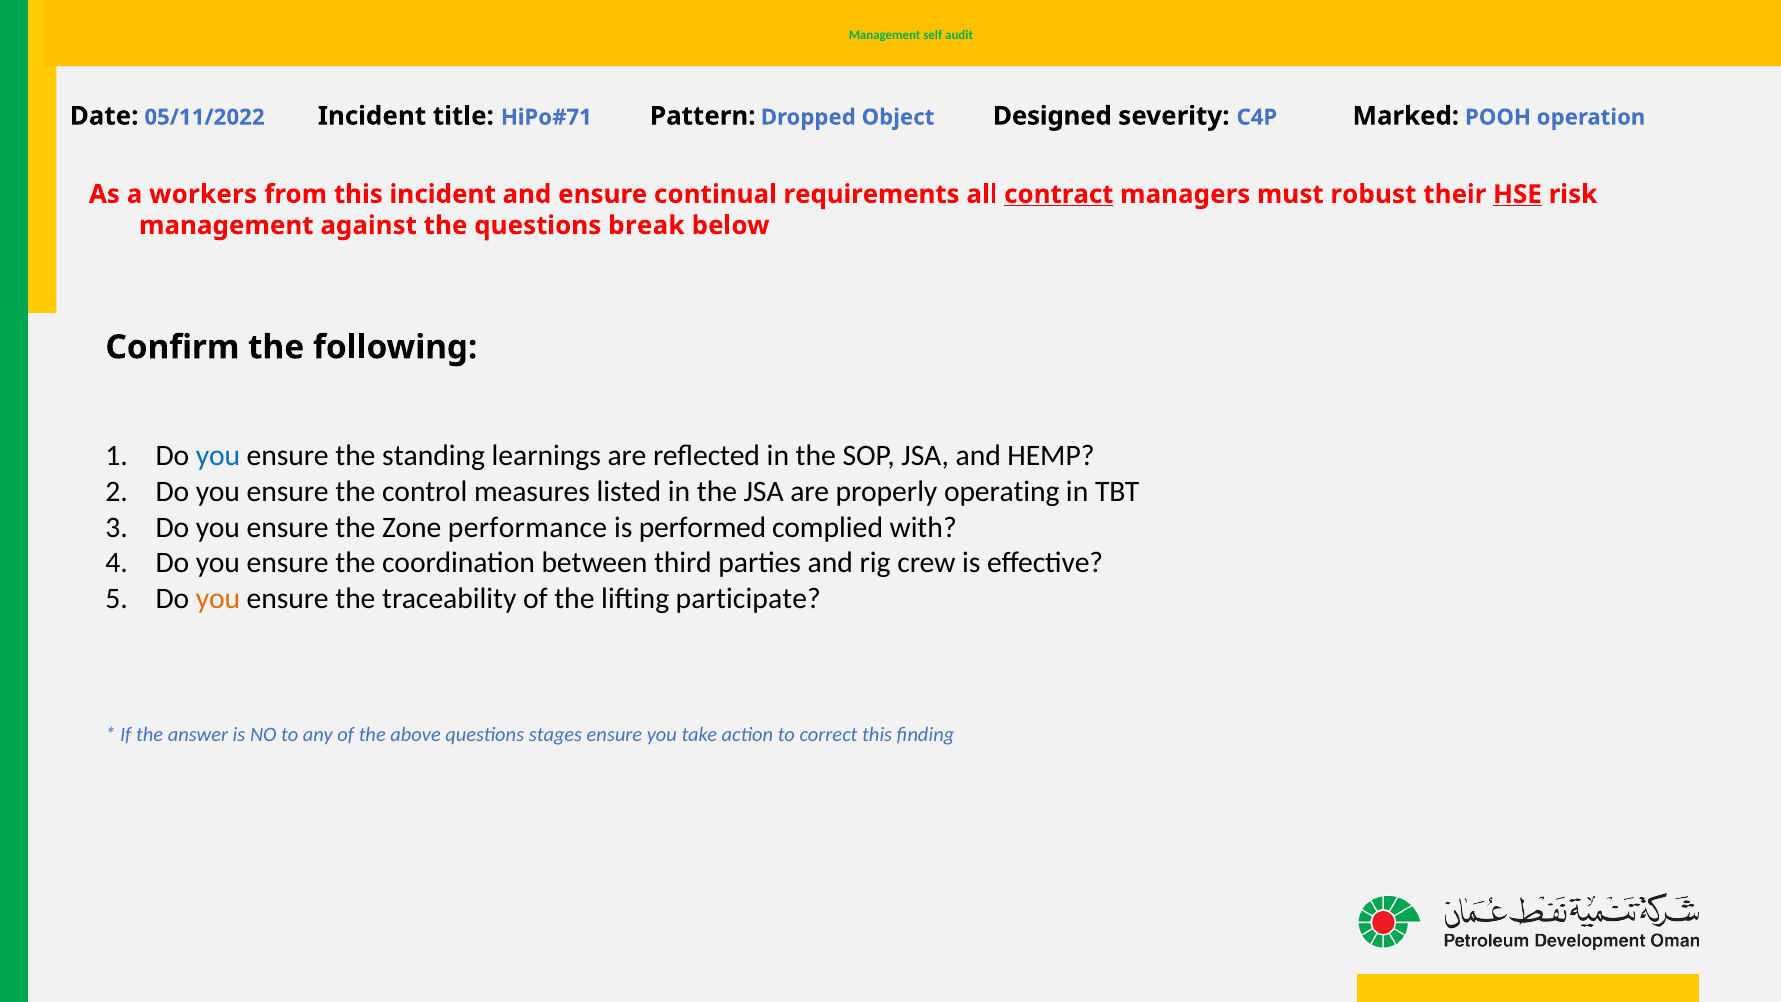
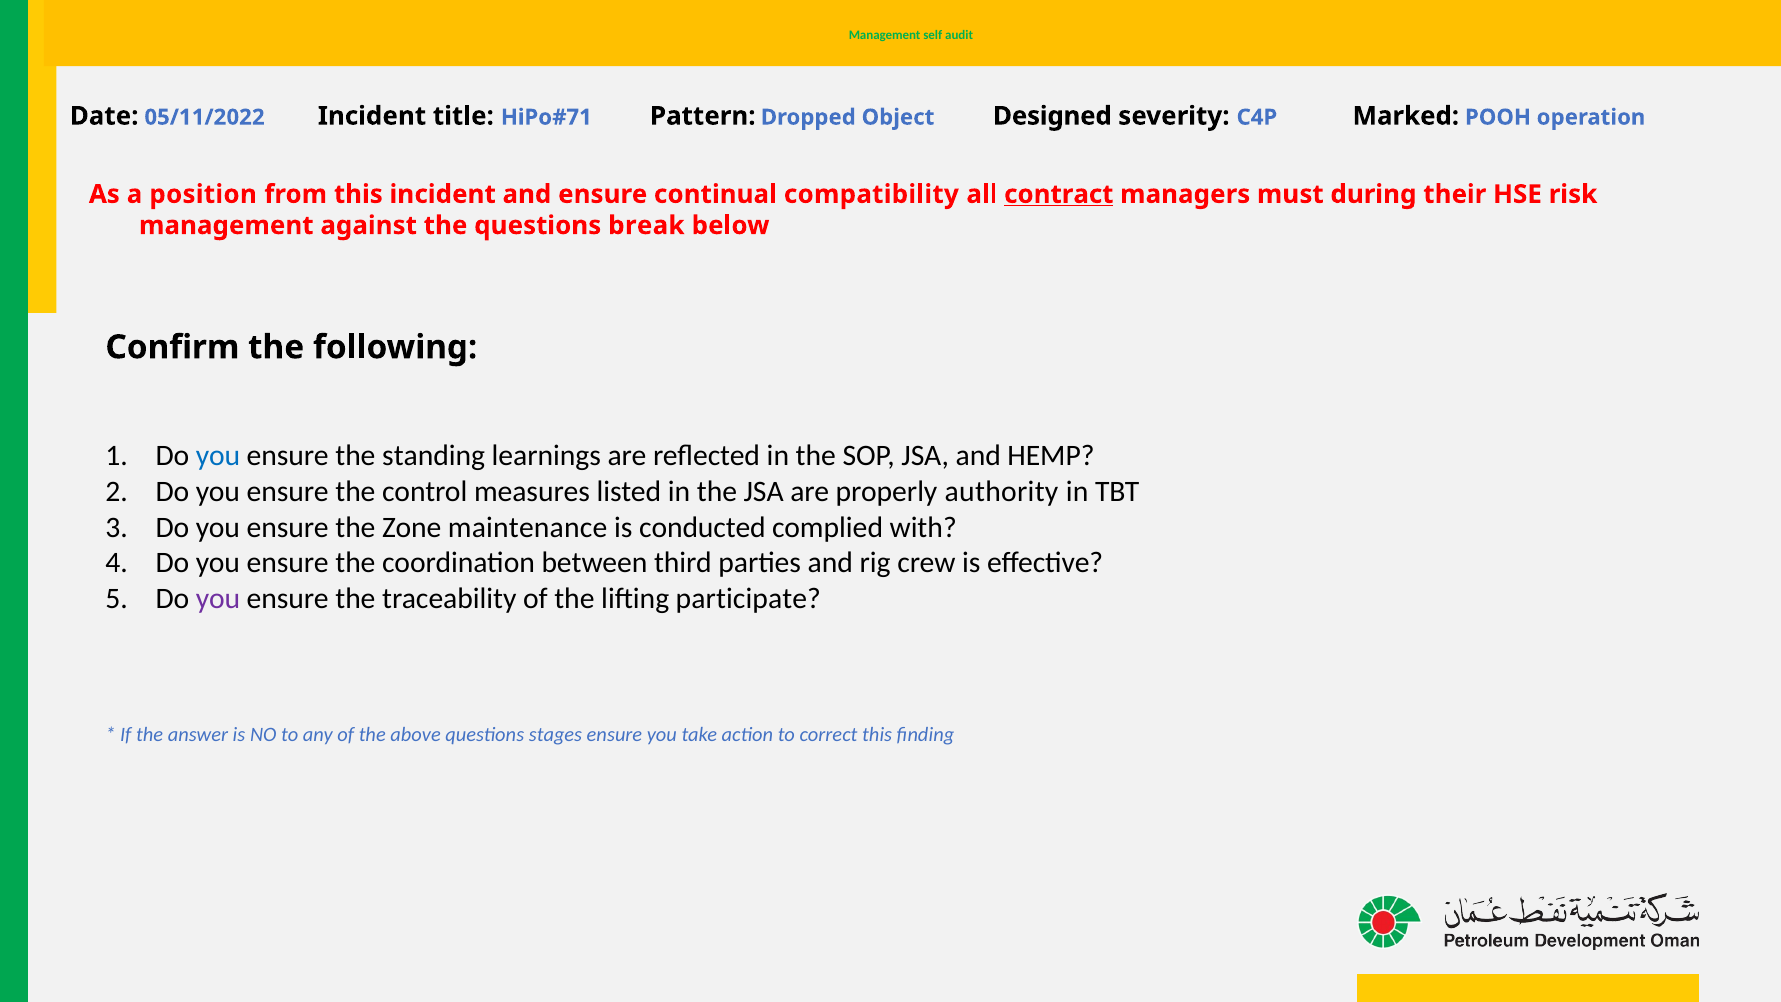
workers: workers -> position
requirements: requirements -> compatibility
robust: robust -> during
HSE underline: present -> none
operating: operating -> authority
performance: performance -> maintenance
performed: performed -> conducted
you at (218, 598) colour: orange -> purple
